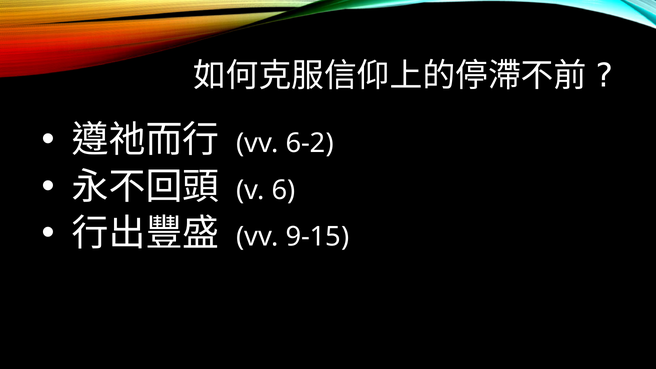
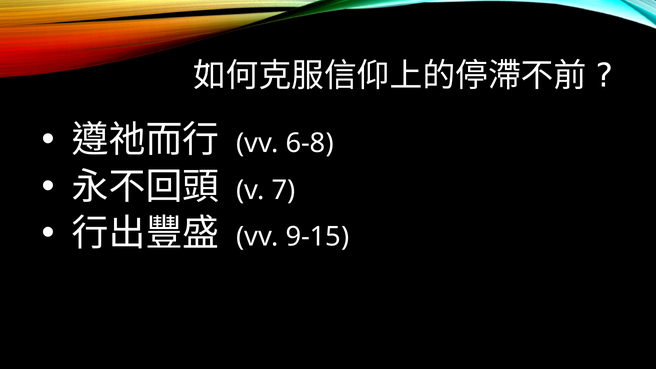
6-2: 6-2 -> 6-8
6: 6 -> 7
